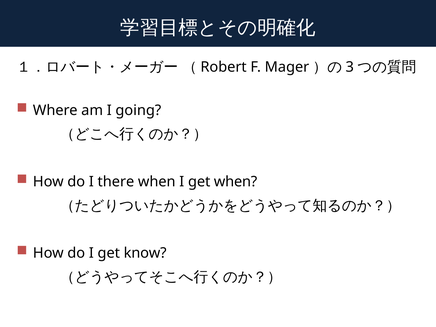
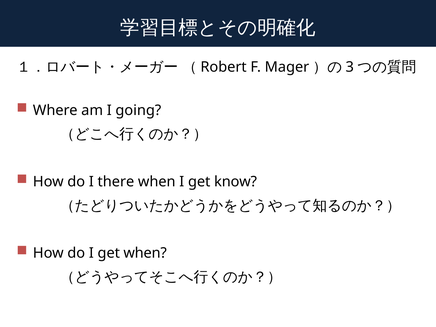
get when: when -> know
get know: know -> when
